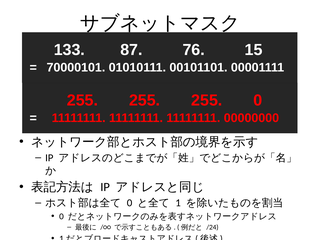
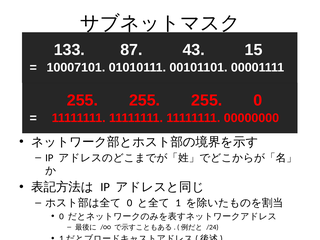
76: 76 -> 43
70000101: 70000101 -> 10007101
